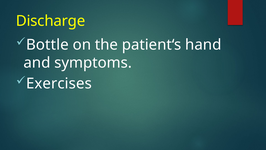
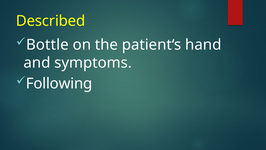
Discharge: Discharge -> Described
Exercises: Exercises -> Following
